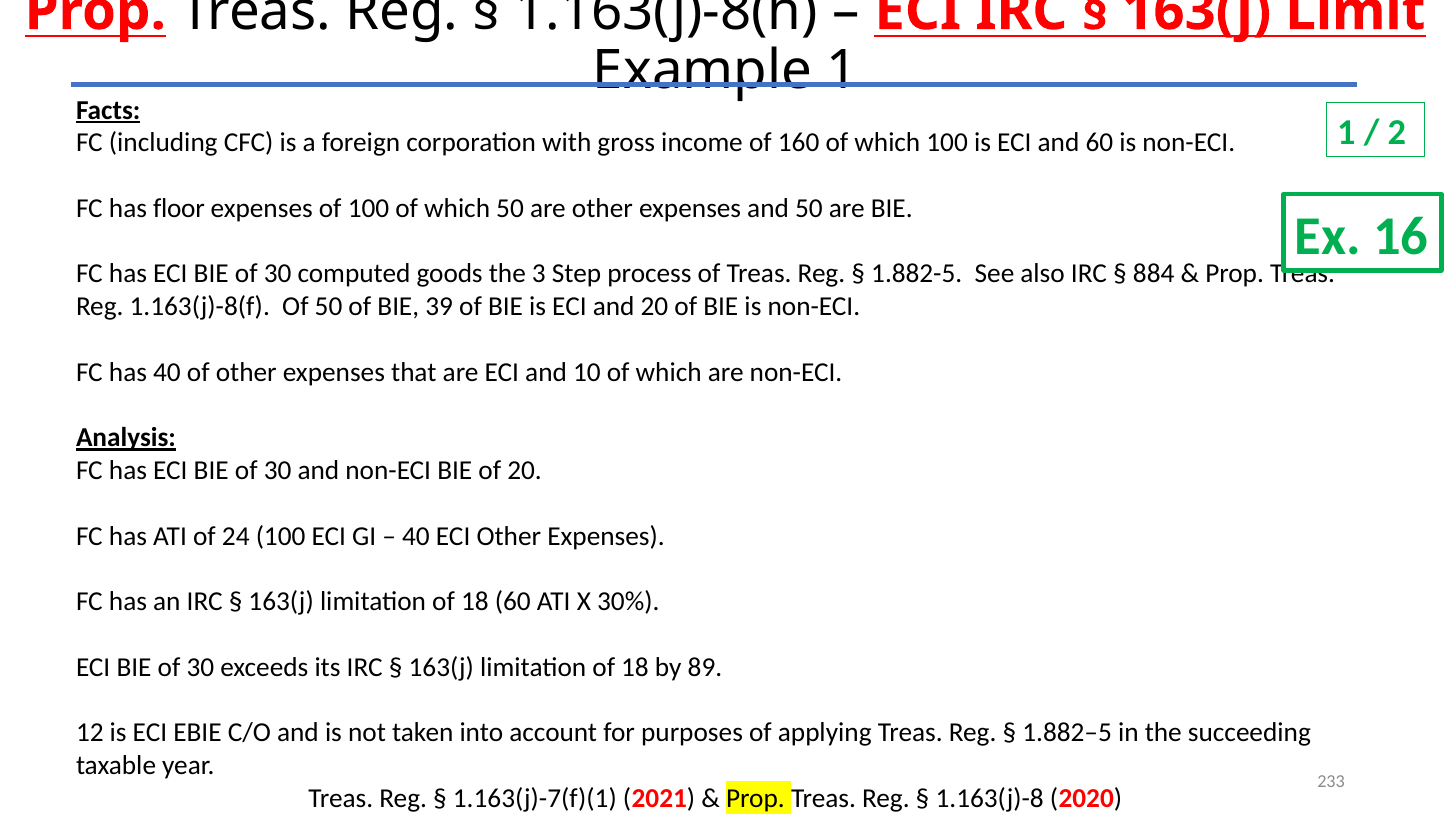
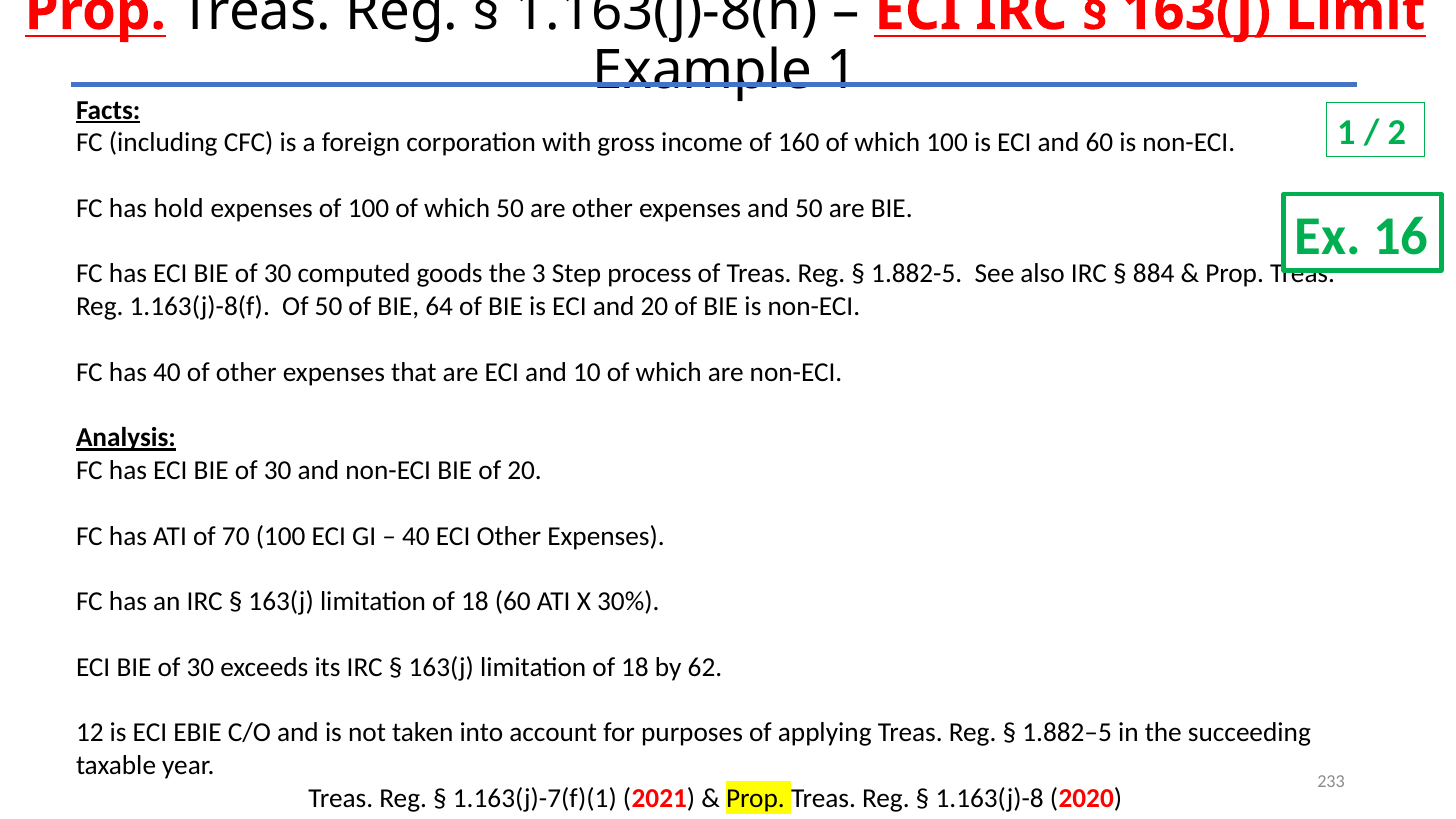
floor: floor -> hold
39: 39 -> 64
24: 24 -> 70
89: 89 -> 62
